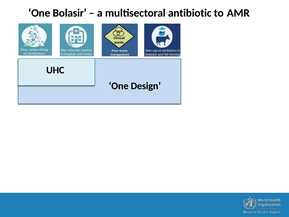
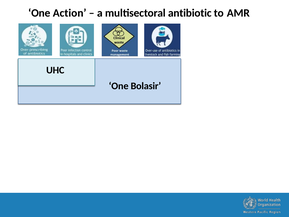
Bolasir: Bolasir -> Action
Design: Design -> Bolasir
